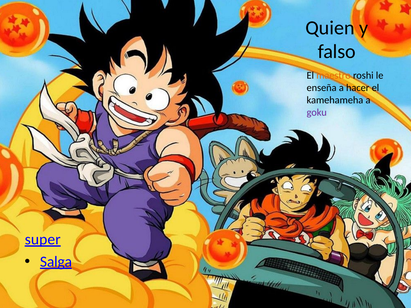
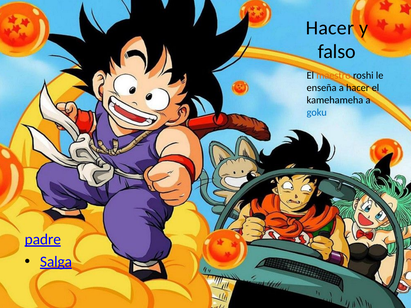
Quien at (330, 28): Quien -> Hacer
goku colour: purple -> blue
super: super -> padre
